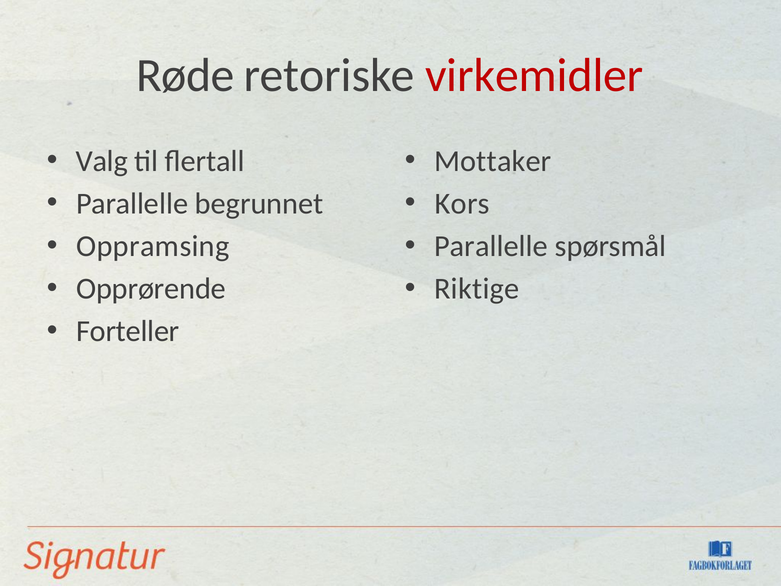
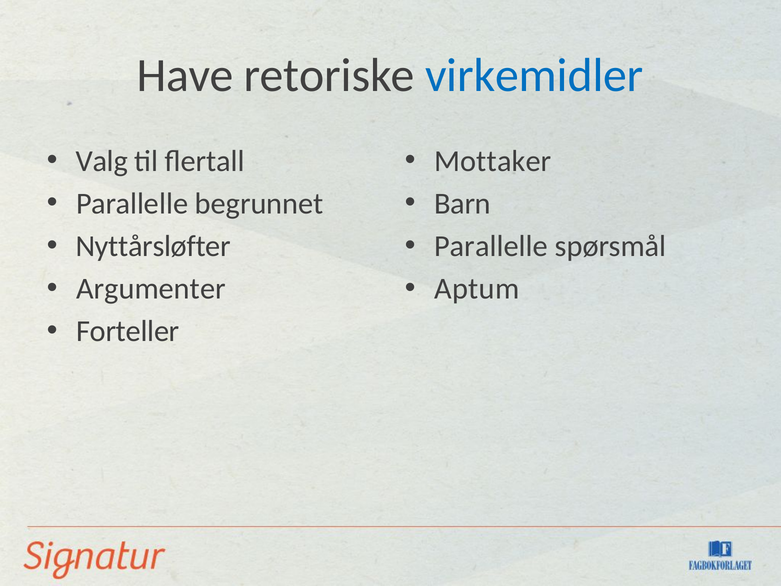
Røde: Røde -> Have
virkemidler colour: red -> blue
Kors: Kors -> Barn
Oppramsing: Oppramsing -> Nyttårsløfter
Opprørende: Opprørende -> Argumenter
Riktige: Riktige -> Aptum
